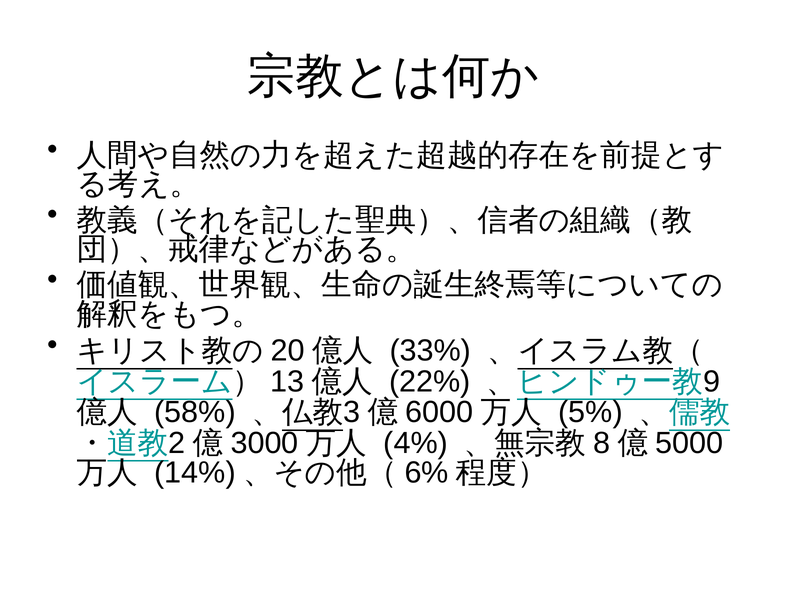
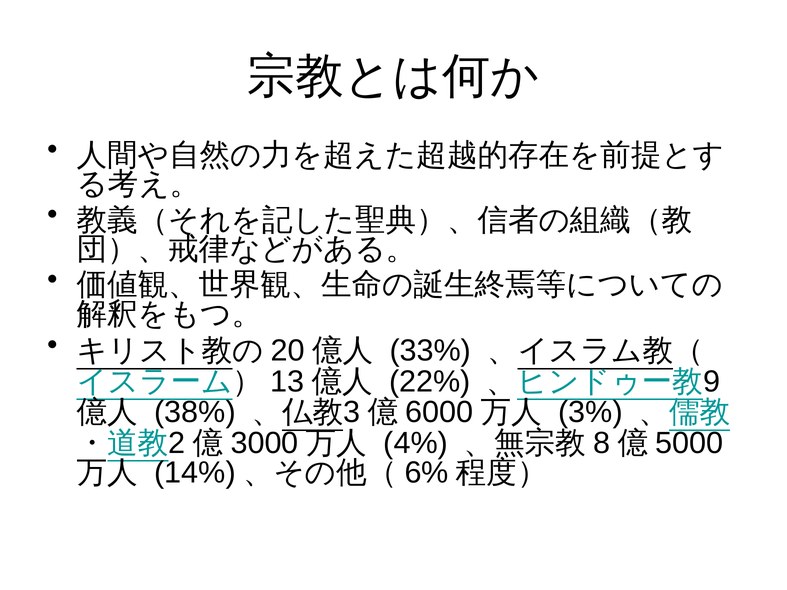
58%: 58% -> 38%
5%: 5% -> 3%
